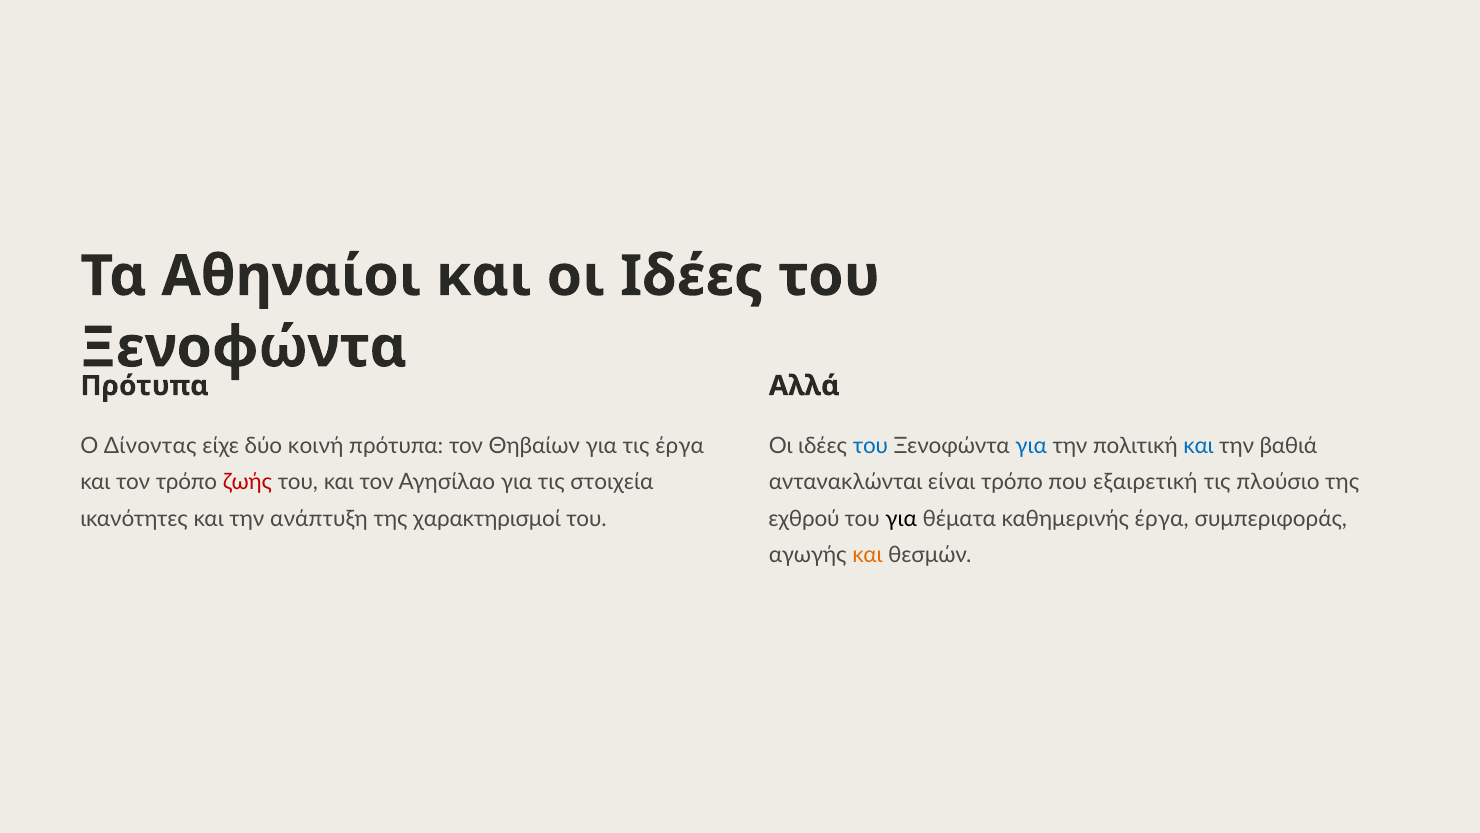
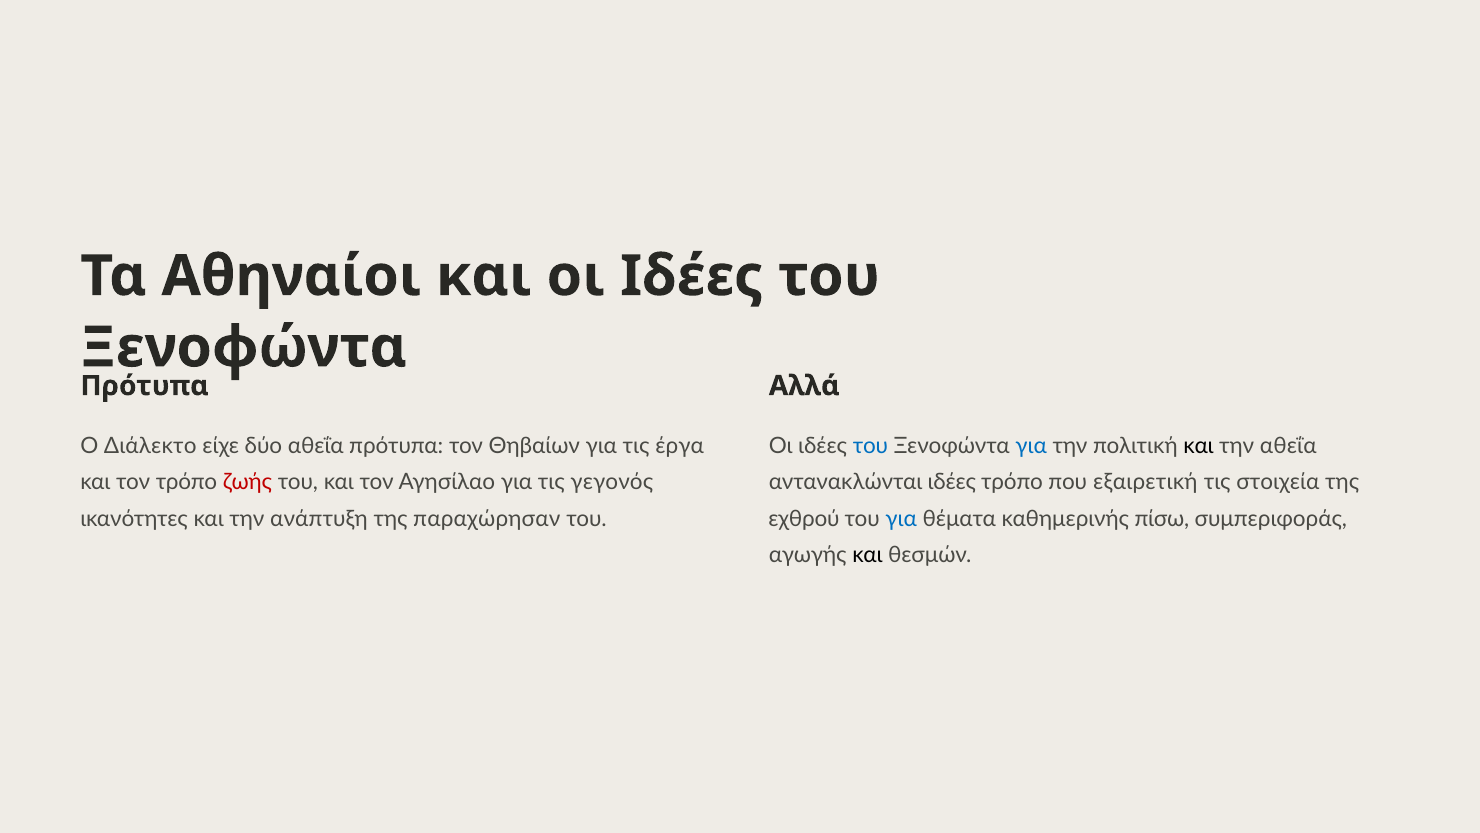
Δίνοντας: Δίνοντας -> Διάλεκτο
δύο κοινή: κοινή -> αθεΐα
και at (1198, 445) colour: blue -> black
την βαθιά: βαθιά -> αθεΐα
στοιχεία: στοιχεία -> γεγονός
αντανακλώνται είναι: είναι -> ιδέες
πλούσιο: πλούσιο -> στοιχεία
χαρακτηρισμοί: χαρακτηρισμοί -> παραχώρησαν
για at (901, 519) colour: black -> blue
καθημερινής έργα: έργα -> πίσω
και at (867, 555) colour: orange -> black
